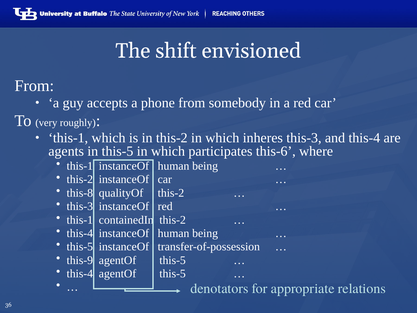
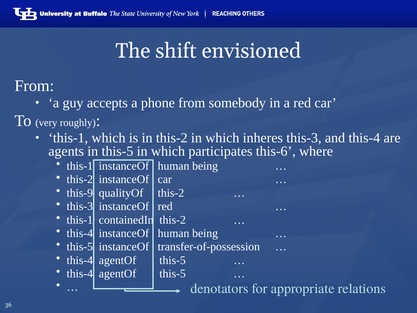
this-8: this-8 -> this-9
this-9 at (80, 260): this-9 -> this-4
